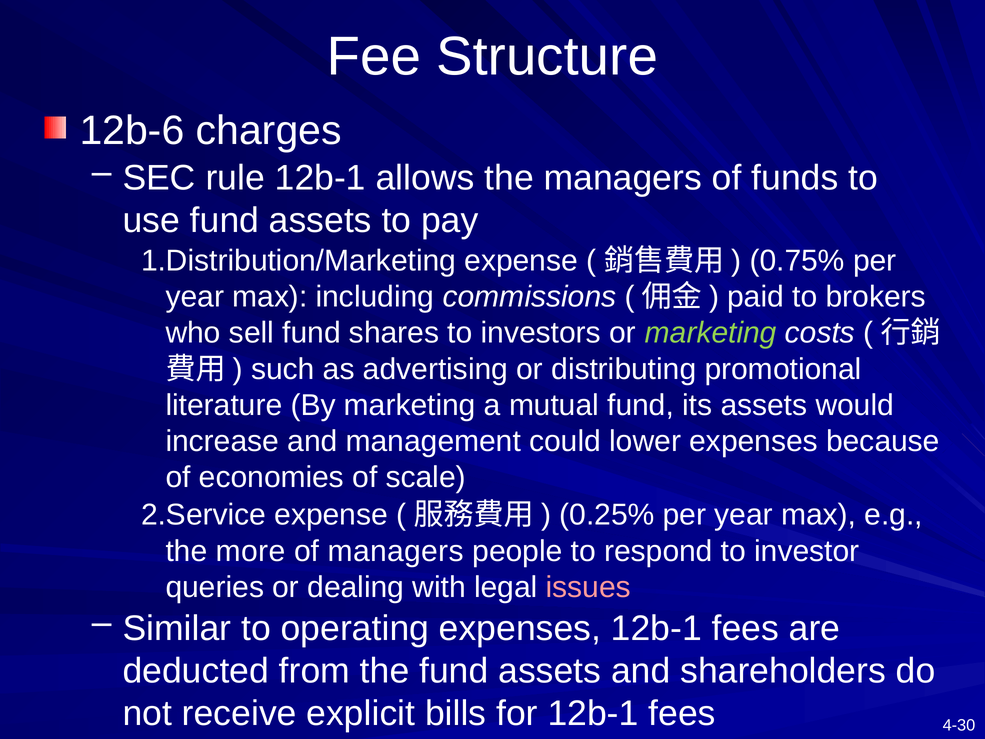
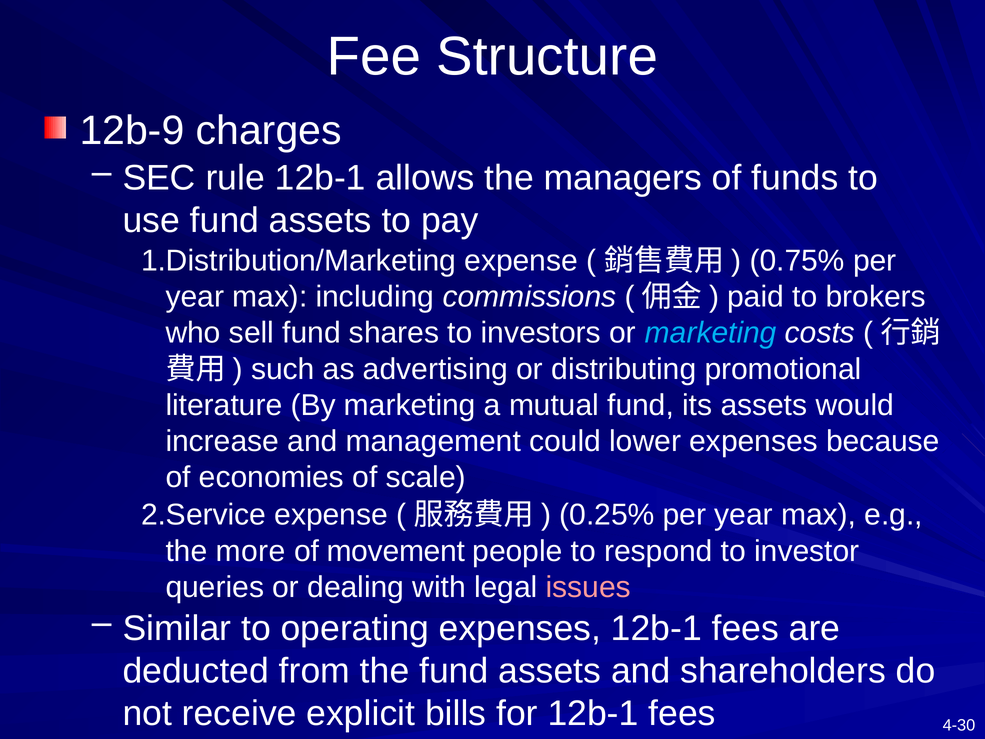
12b-6: 12b-6 -> 12b-9
marketing at (711, 333) colour: light green -> light blue
of managers: managers -> movement
